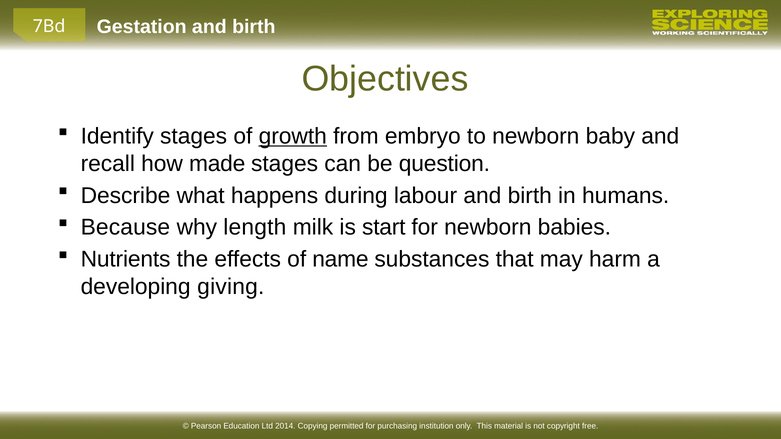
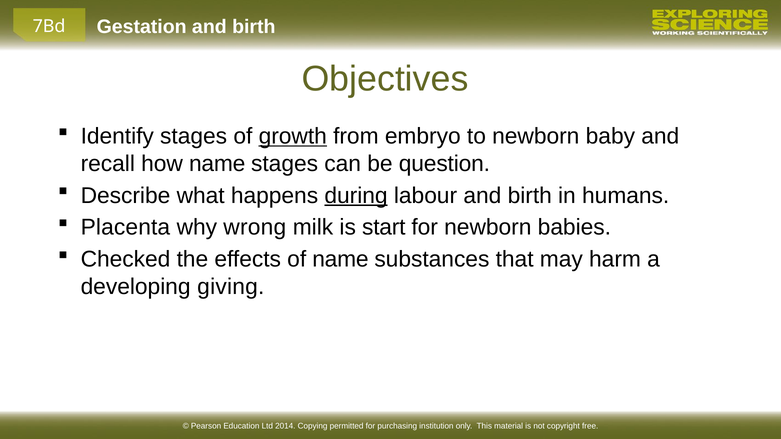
how made: made -> name
during underline: none -> present
Because: Because -> Placenta
length: length -> wrong
Nutrients: Nutrients -> Checked
